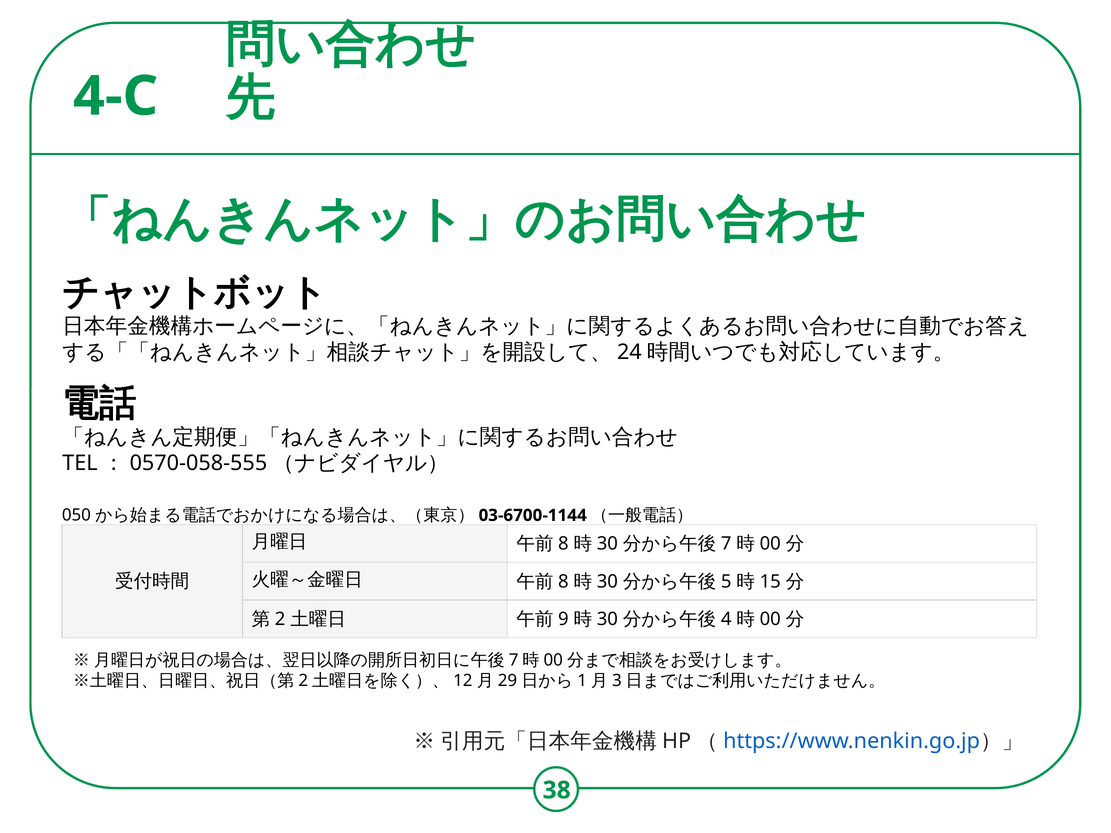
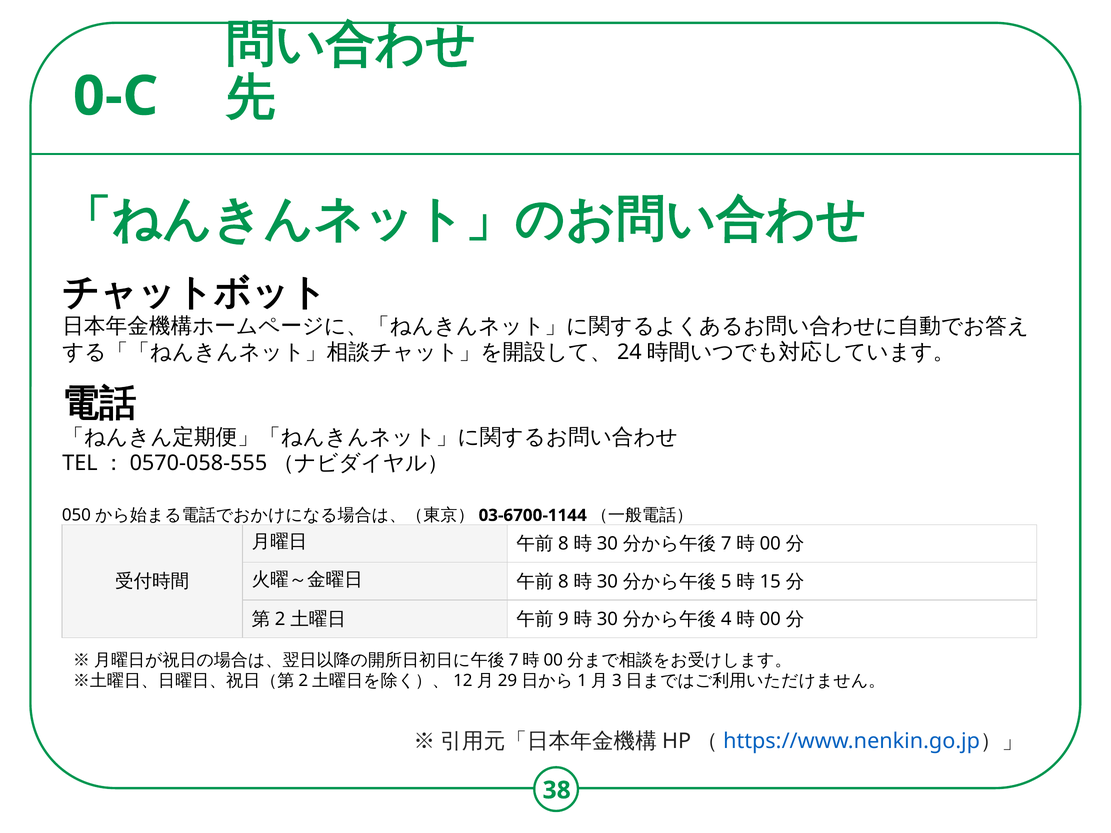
4-C: 4-C -> 0-C
